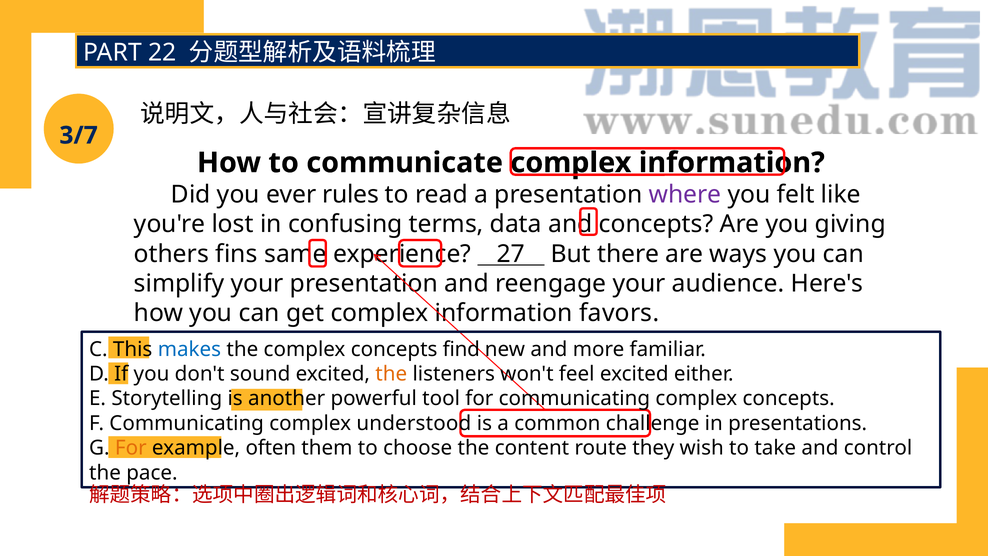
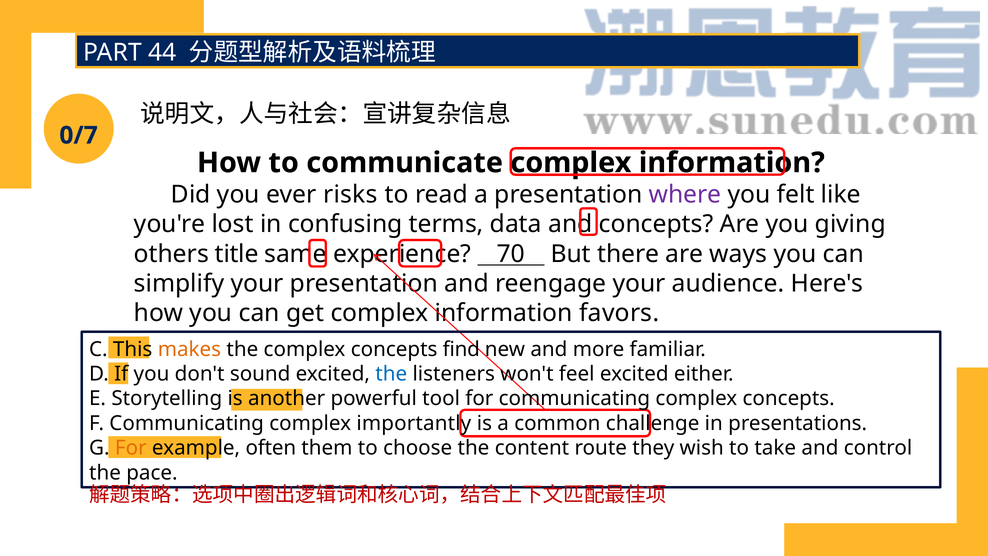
22: 22 -> 44
3/7: 3/7 -> 0/7
rules: rules -> risks
fins: fins -> title
27: 27 -> 70
makes colour: blue -> orange
the at (391, 374) colour: orange -> blue
understood: understood -> importantly
